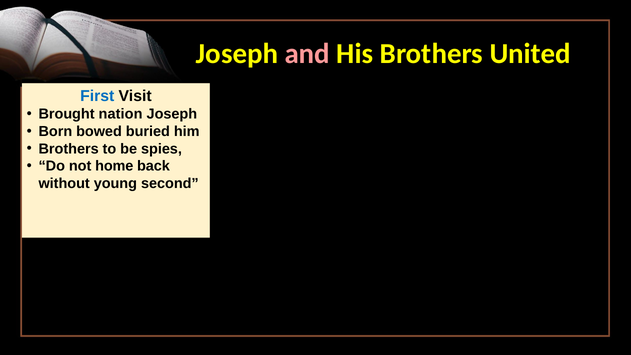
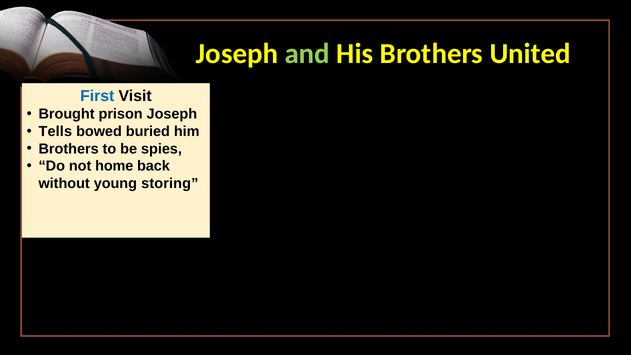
and colour: pink -> light green
nation: nation -> prison
Born: Born -> Tells
second: second -> storing
